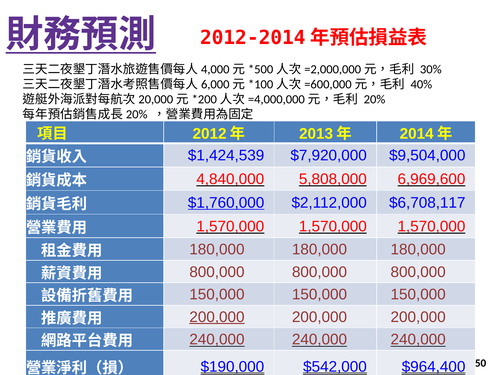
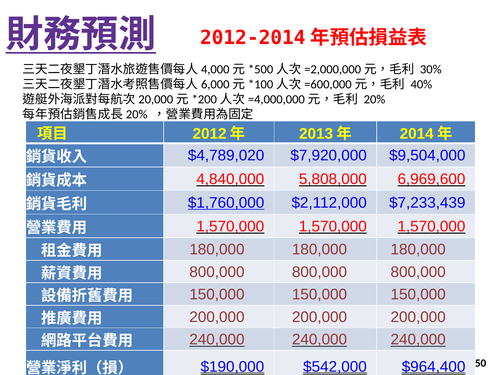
$1,424,539: $1,424,539 -> $4,789,020
$6,708,117: $6,708,117 -> $7,233,439
200,000 at (217, 318) underline: present -> none
